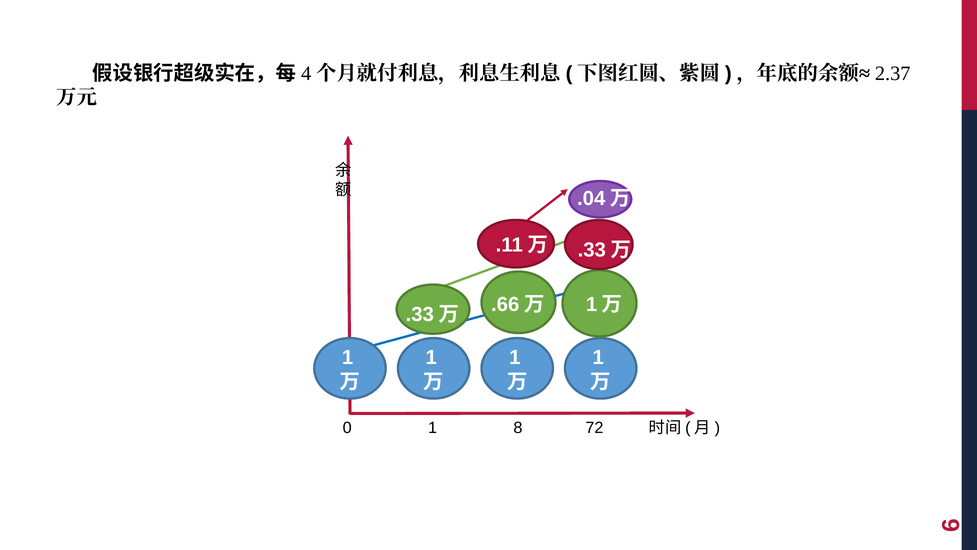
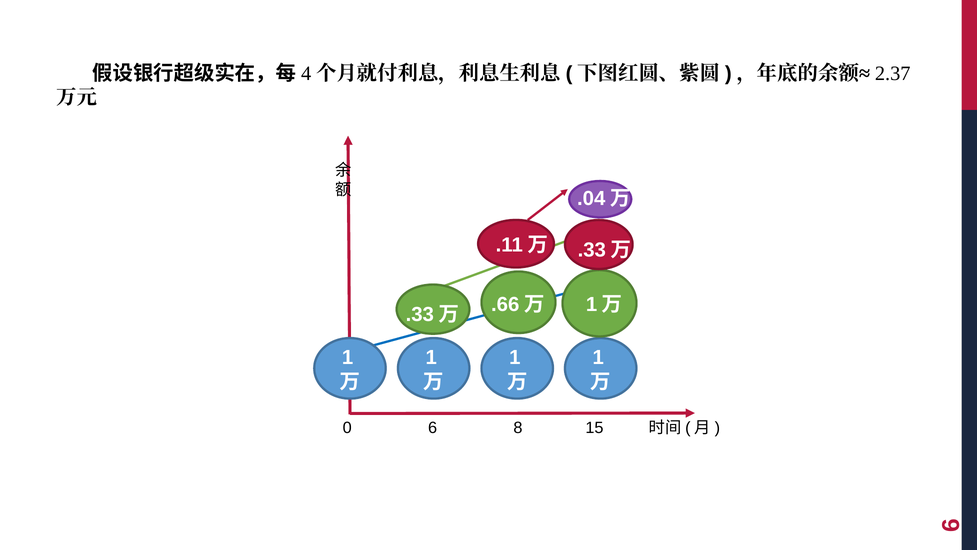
0 1: 1 -> 6
72: 72 -> 15
